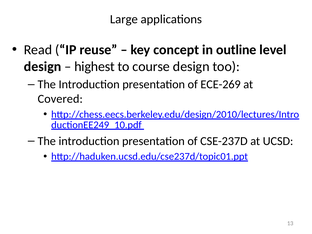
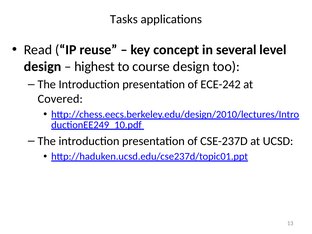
Large: Large -> Tasks
outline: outline -> several
ECE-269: ECE-269 -> ECE-242
